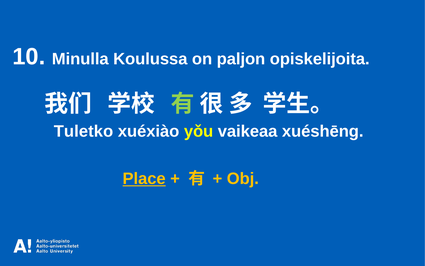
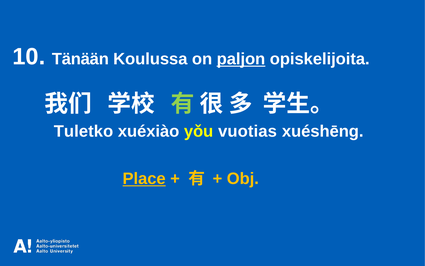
Minulla: Minulla -> Tänään
paljon underline: none -> present
vaikeaa: vaikeaa -> vuotias
